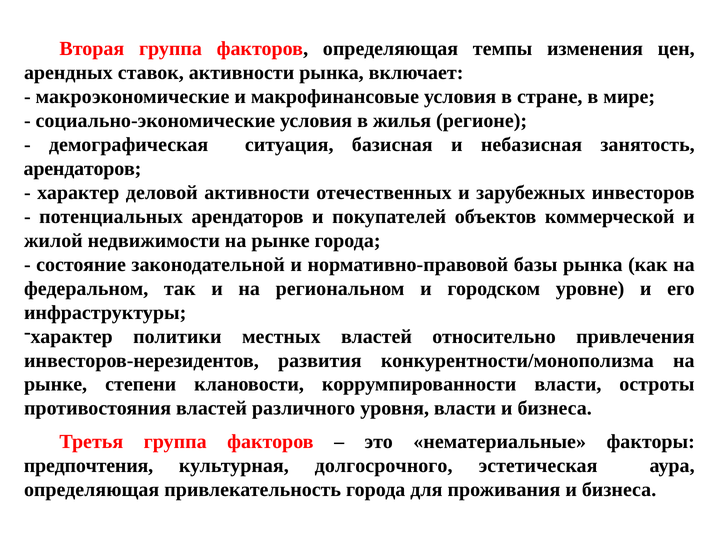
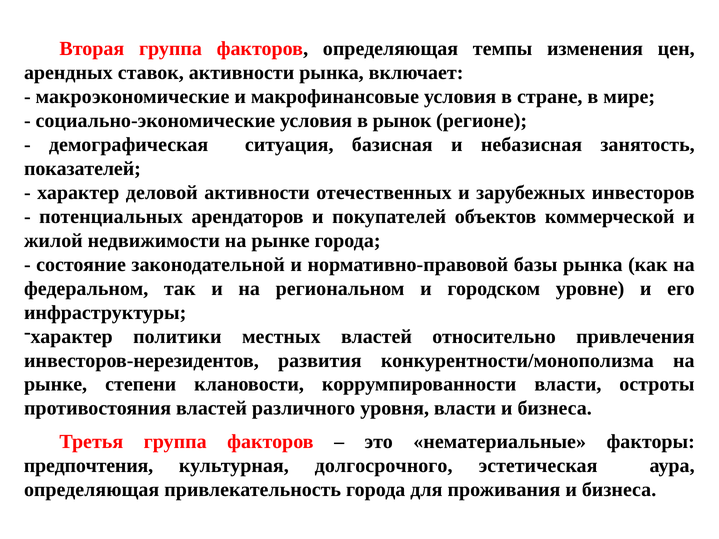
жилья: жилья -> рынок
арендаторов at (82, 169): арендаторов -> показателей
